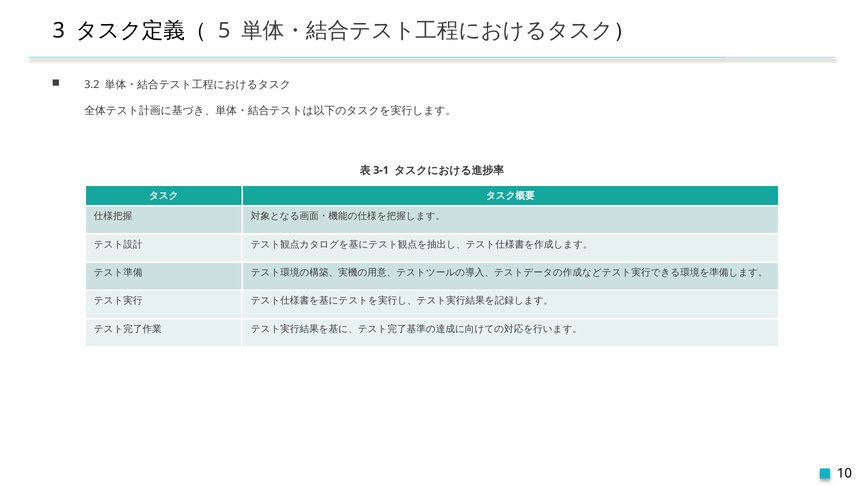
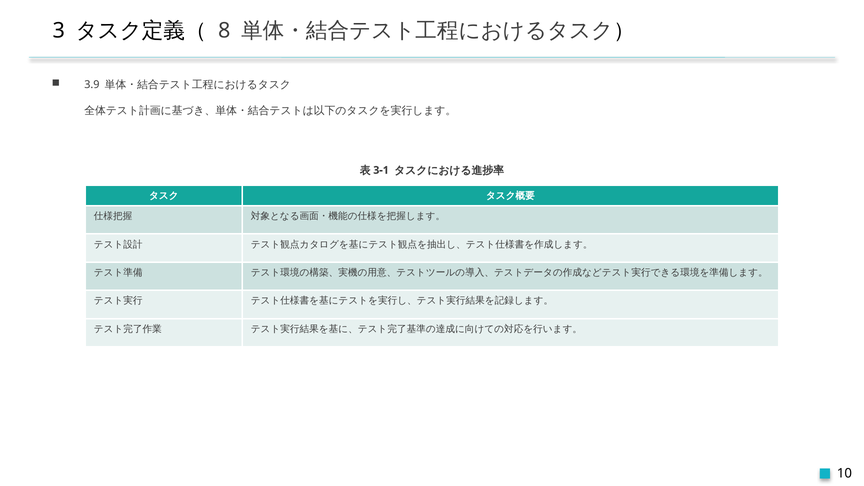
5: 5 -> 8
3.2: 3.2 -> 3.9
